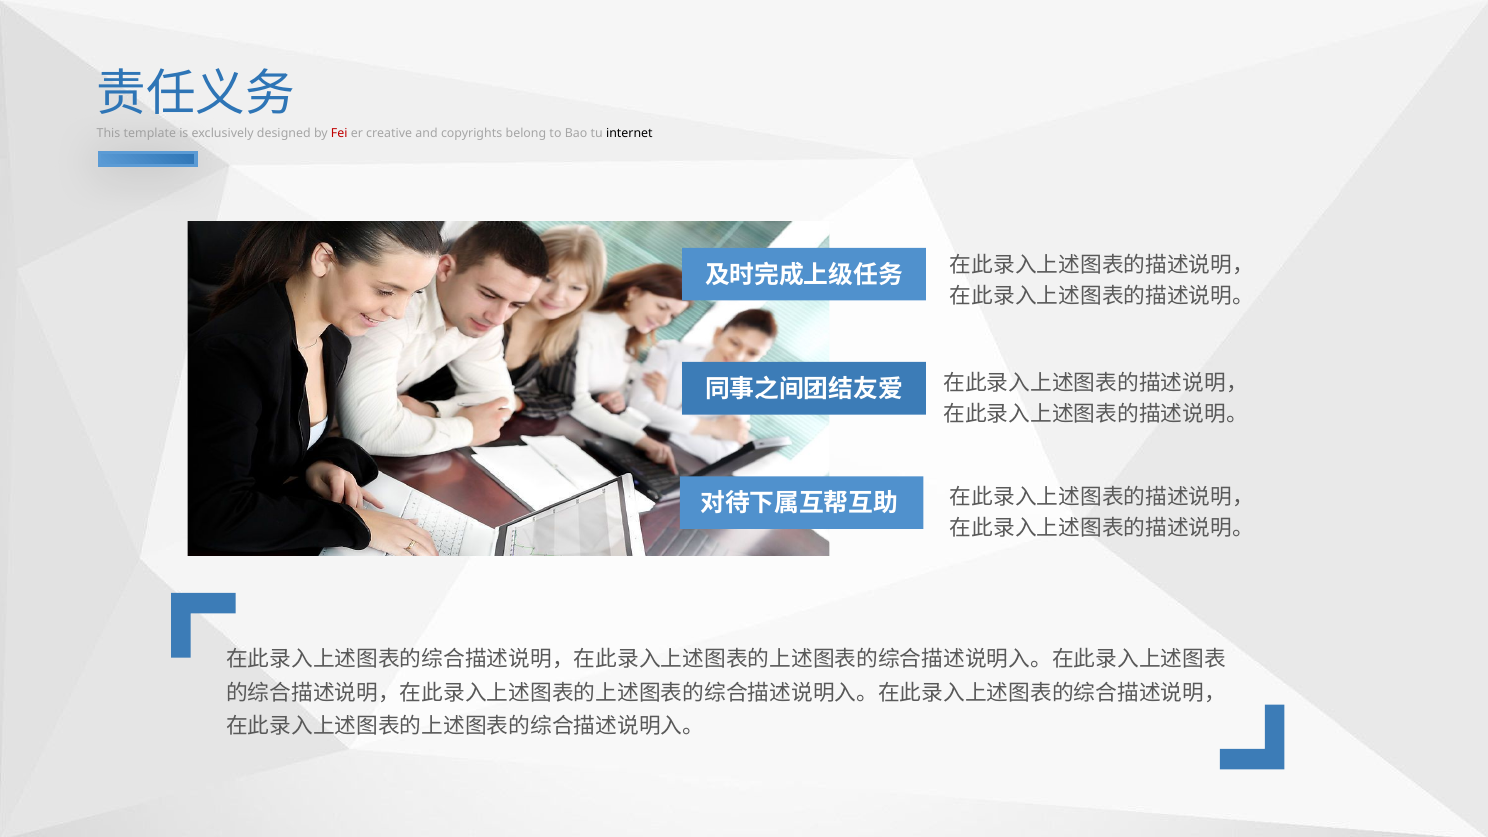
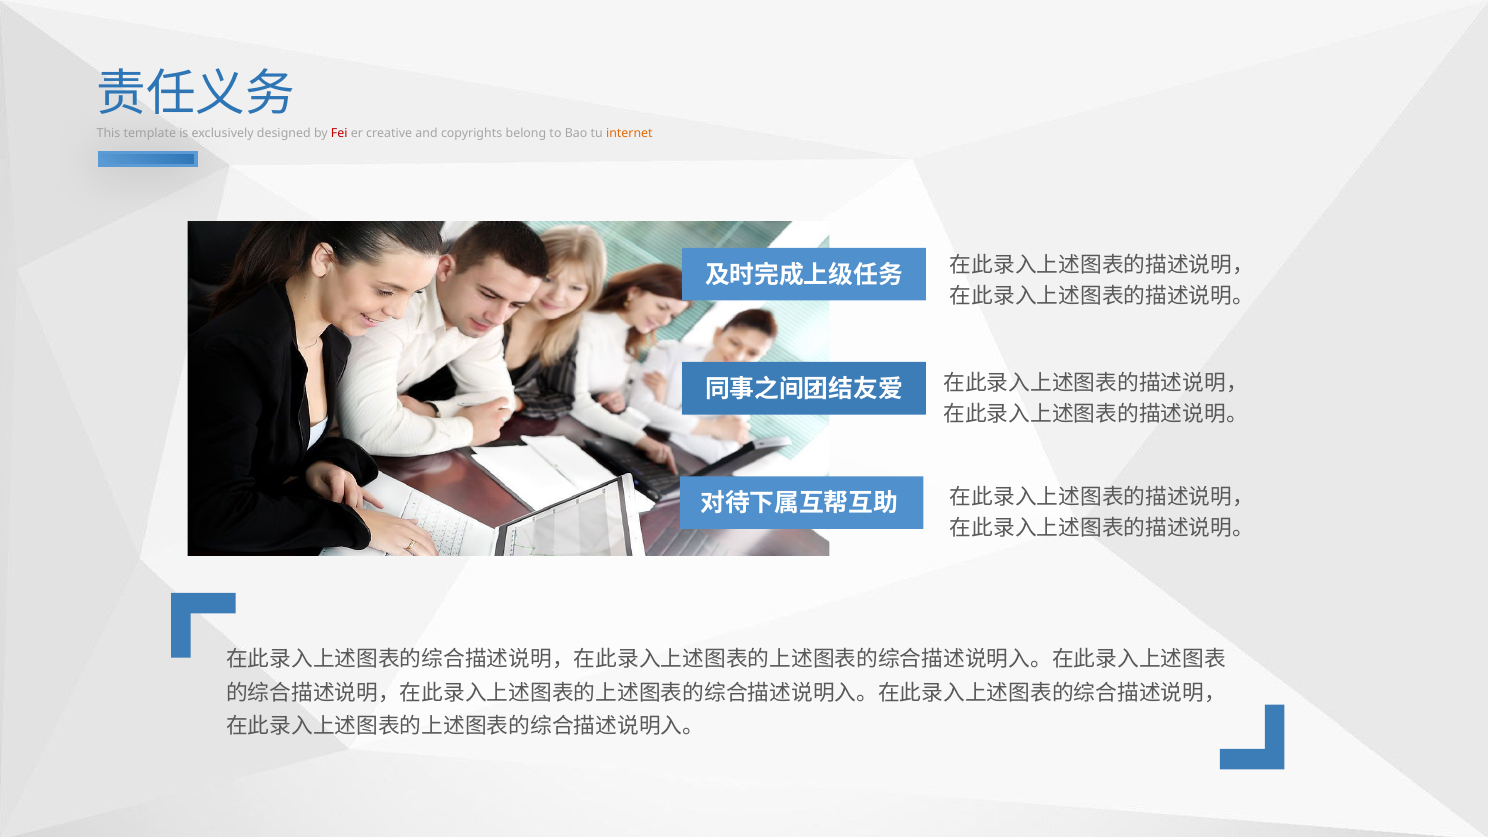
internet colour: black -> orange
